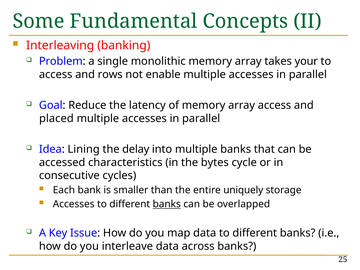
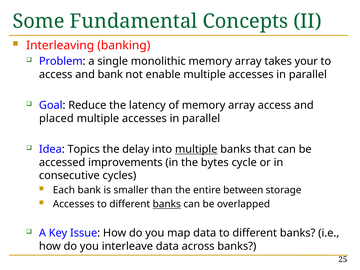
and rows: rows -> bank
Lining: Lining -> Topics
multiple at (196, 149) underline: none -> present
characteristics: characteristics -> improvements
uniquely: uniquely -> between
